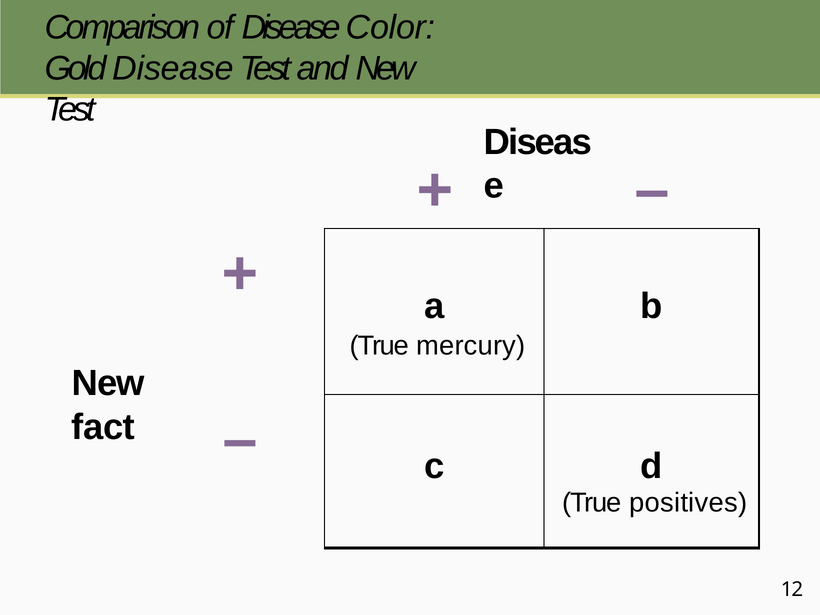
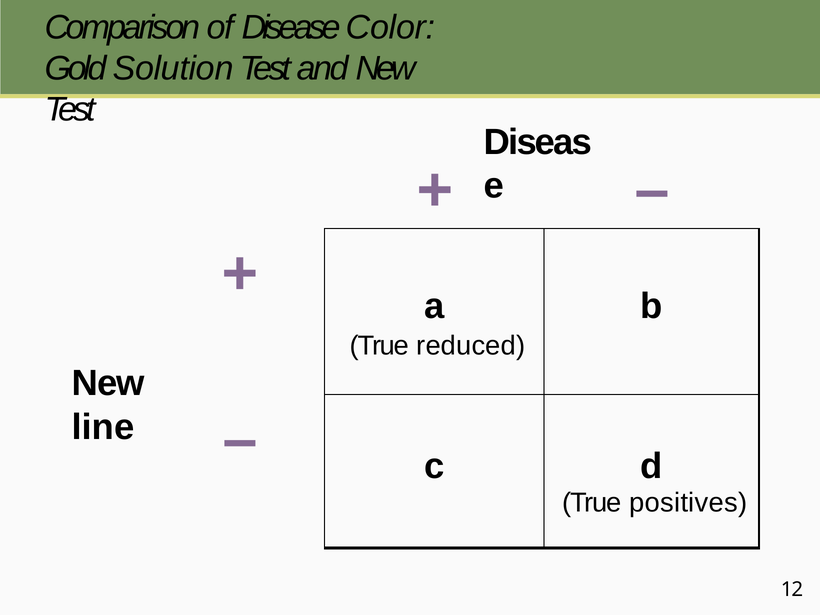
Gold Disease: Disease -> Solution
mercury: mercury -> reduced
fact: fact -> line
